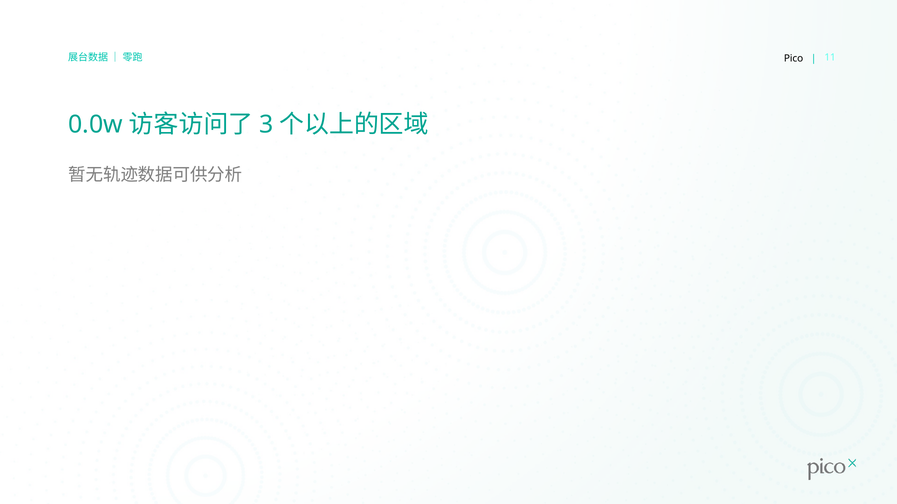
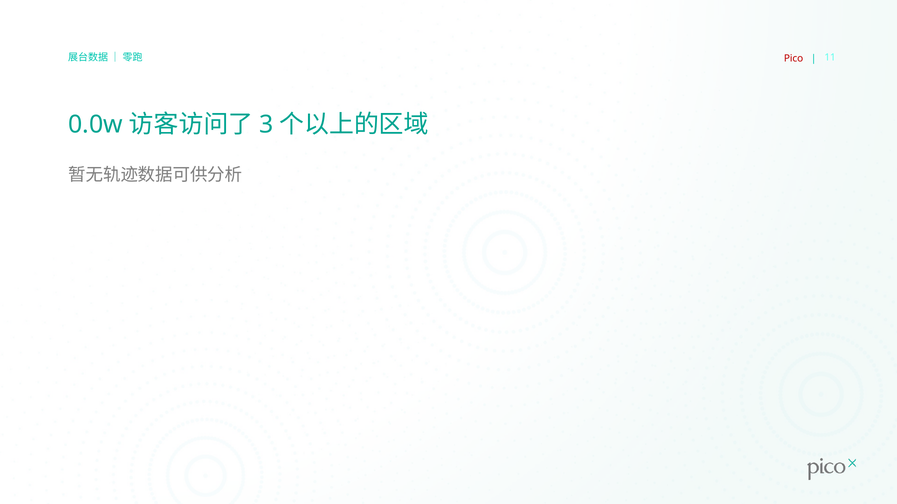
Pico colour: black -> red
